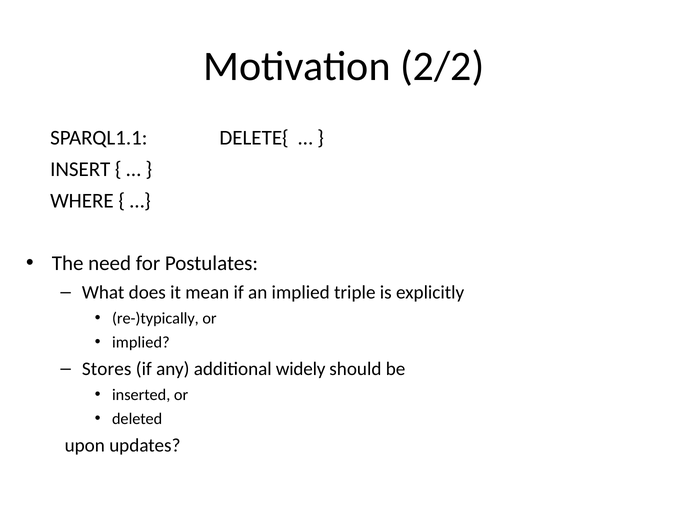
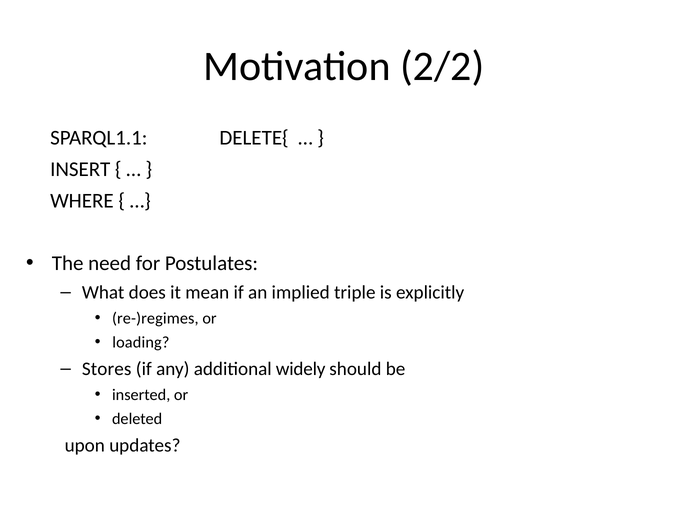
re-)typically: re-)typically -> re-)regimes
implied at (141, 342): implied -> loading
